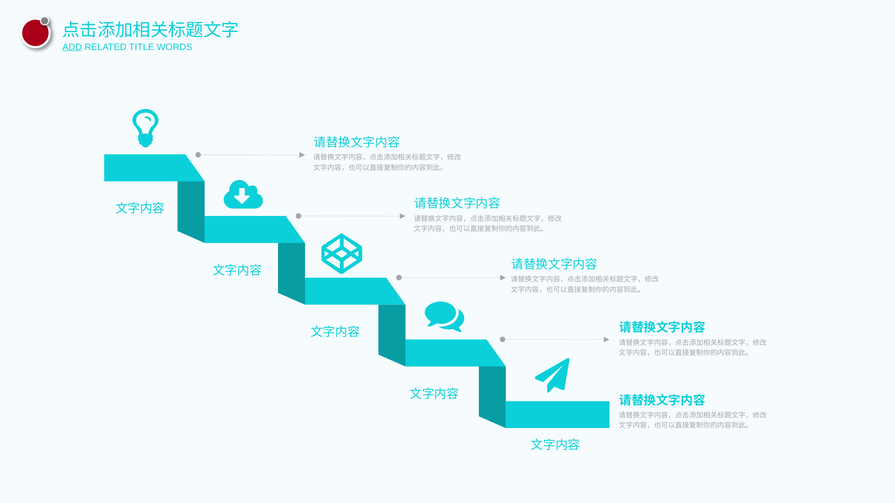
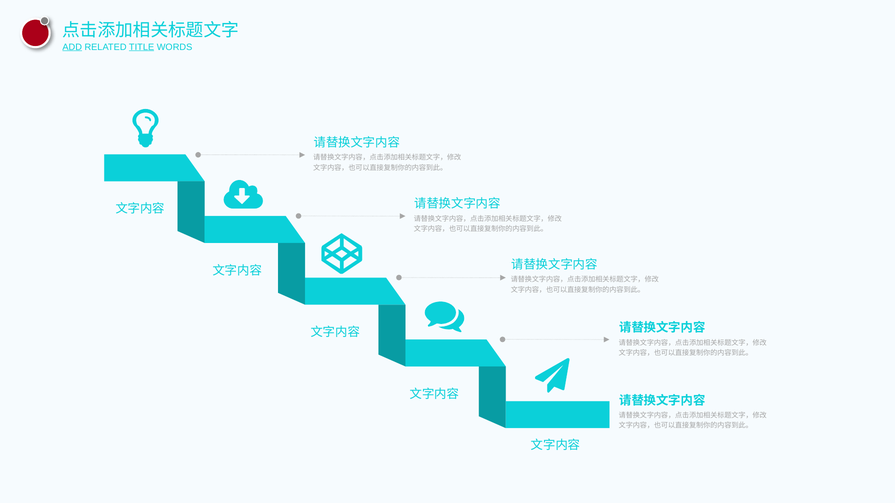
TITLE underline: none -> present
